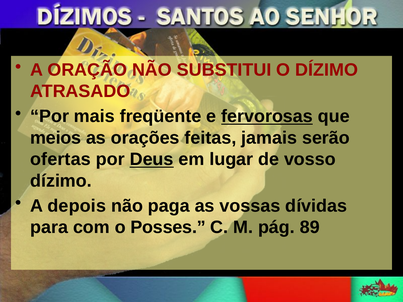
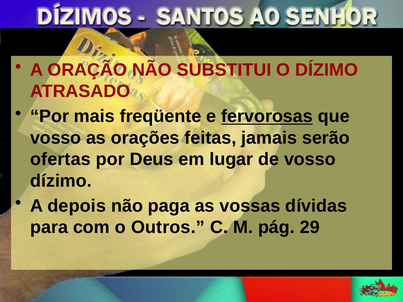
meios at (56, 138): meios -> vosso
Deus underline: present -> none
Posses: Posses -> Outros
89: 89 -> 29
